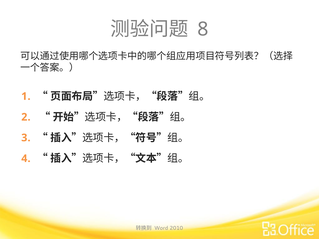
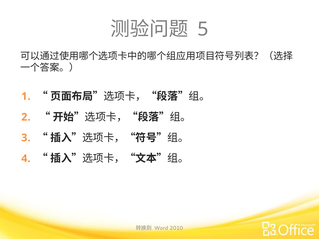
8: 8 -> 5
